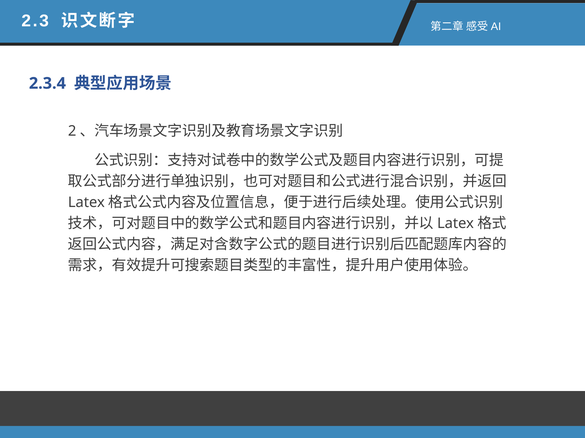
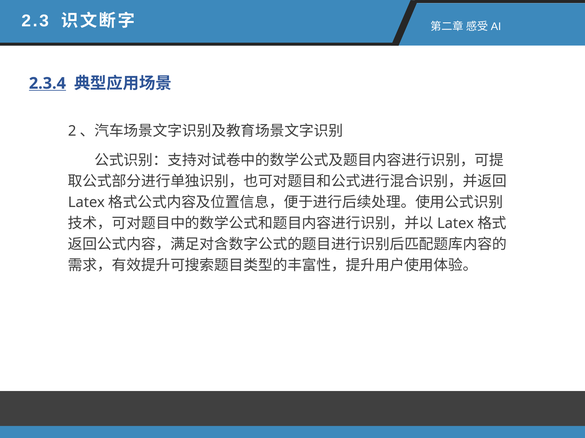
2.3.4 underline: none -> present
